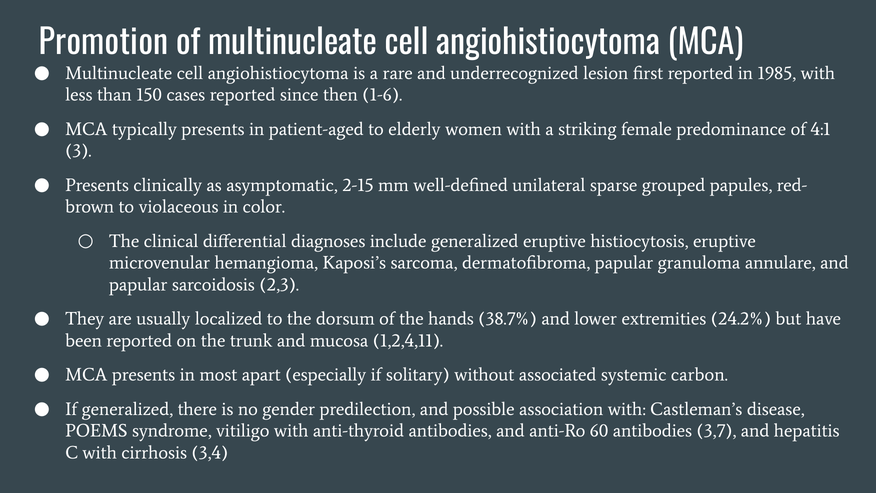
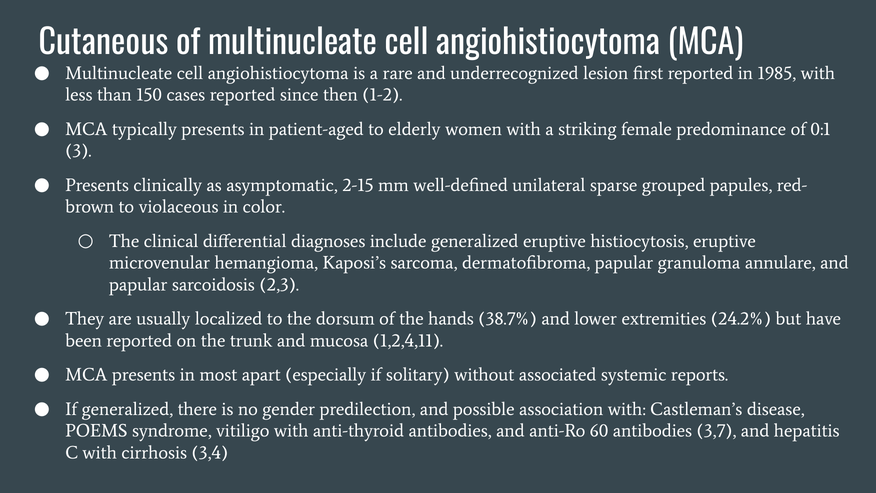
Promotion: Promotion -> Cutaneous
1-6: 1-6 -> 1-2
4:1: 4:1 -> 0:1
carbon: carbon -> reports
